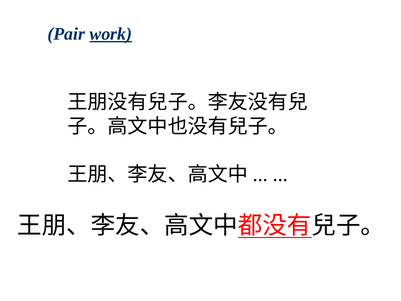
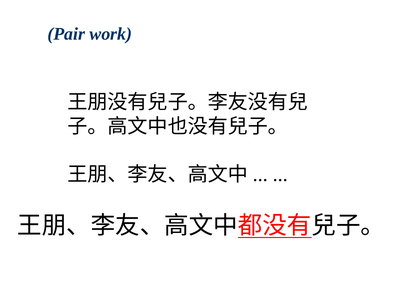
work underline: present -> none
